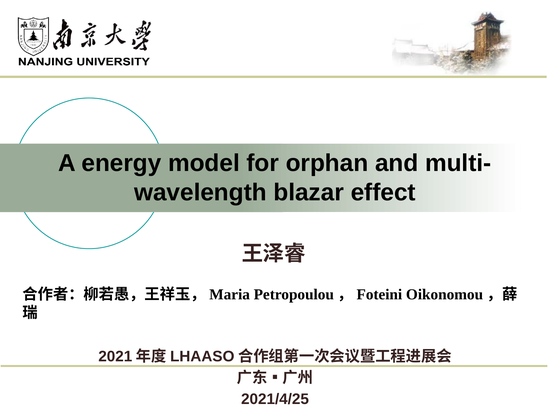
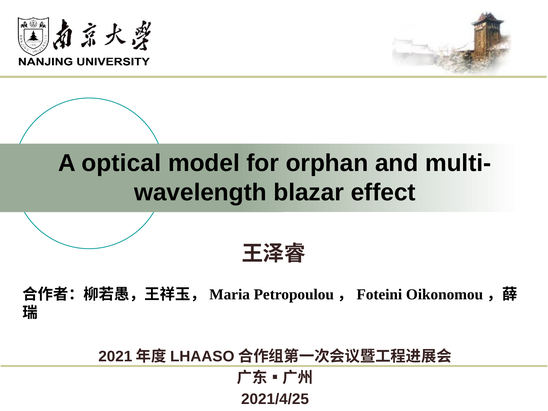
energy: energy -> optical
